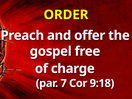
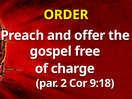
7: 7 -> 2
